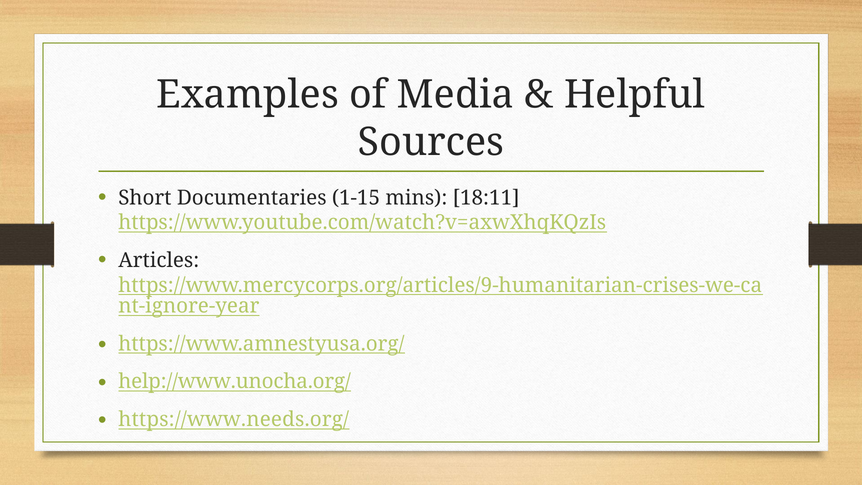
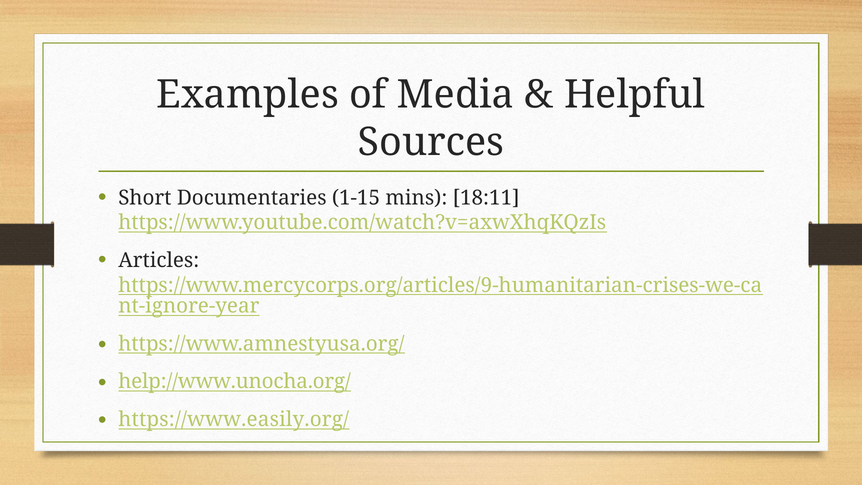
https://www.needs.org/: https://www.needs.org/ -> https://www.easily.org/
